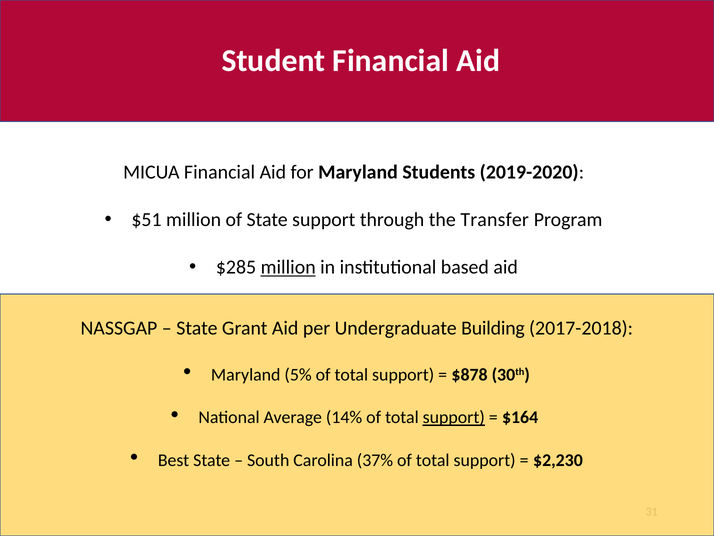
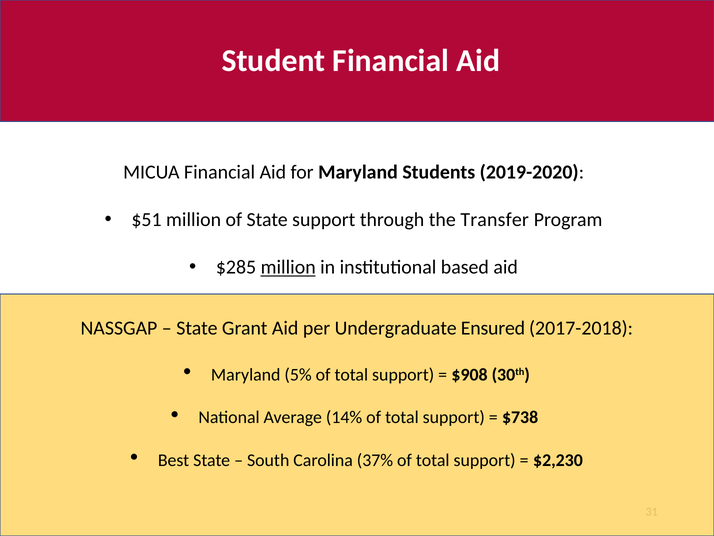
Building: Building -> Ensured
$878: $878 -> $908
support at (454, 417) underline: present -> none
$164: $164 -> $738
